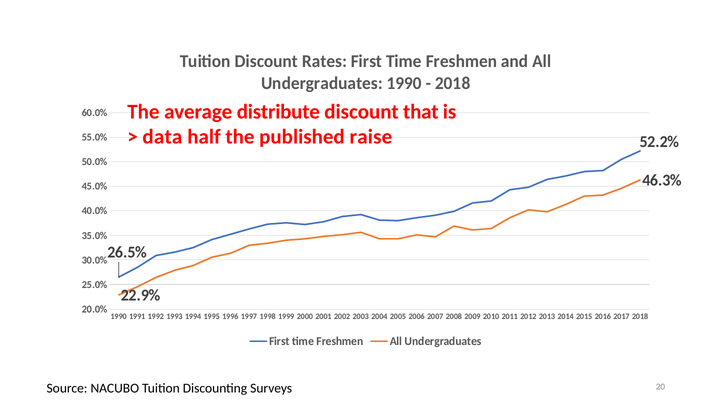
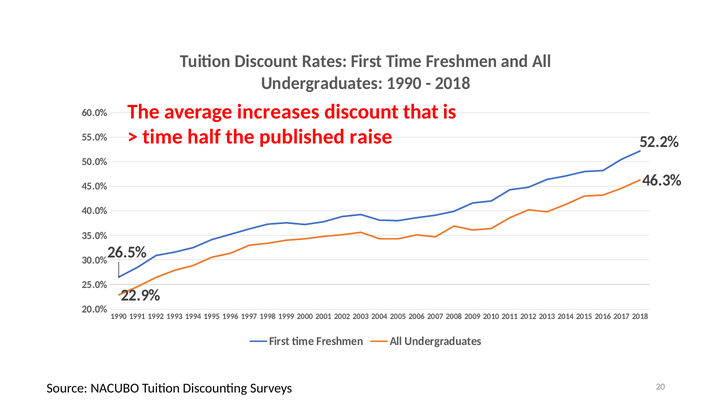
distribute: distribute -> increases
data at (162, 137): data -> time
